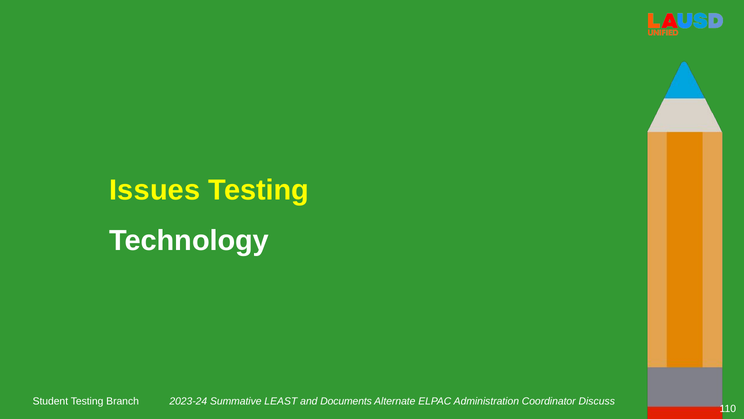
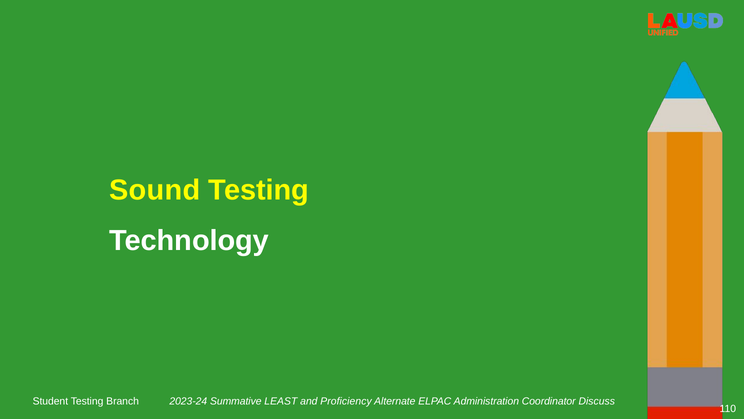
Issues: Issues -> Sound
Documents: Documents -> Proficiency
